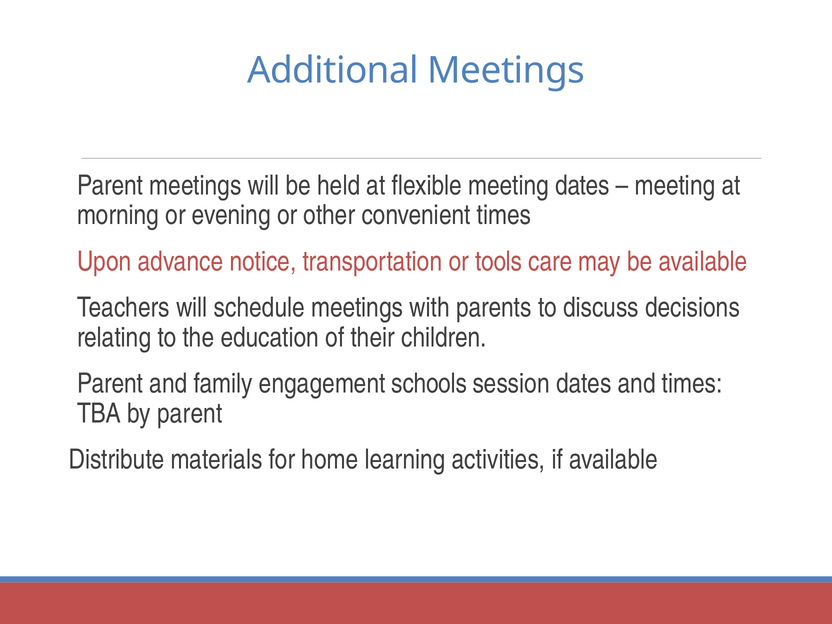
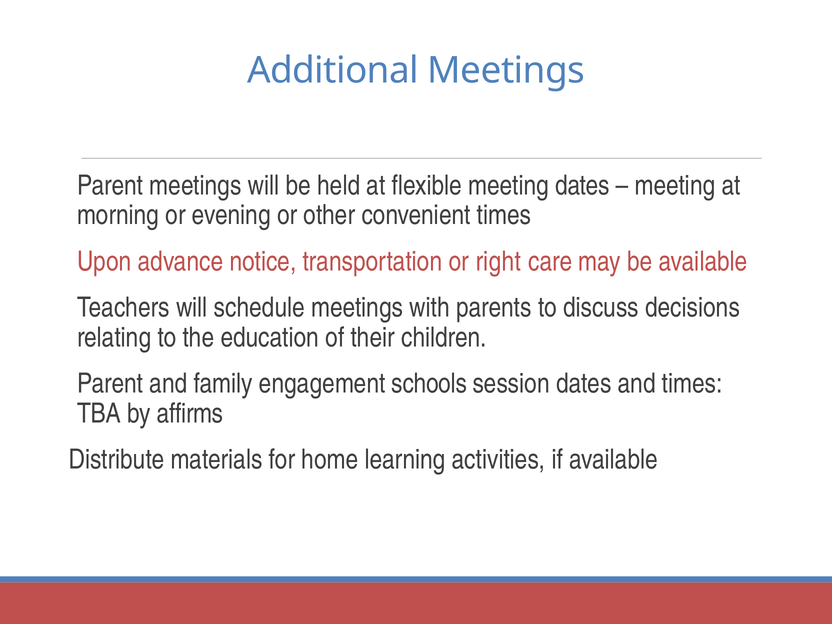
tools: tools -> right
by parent: parent -> affirms
